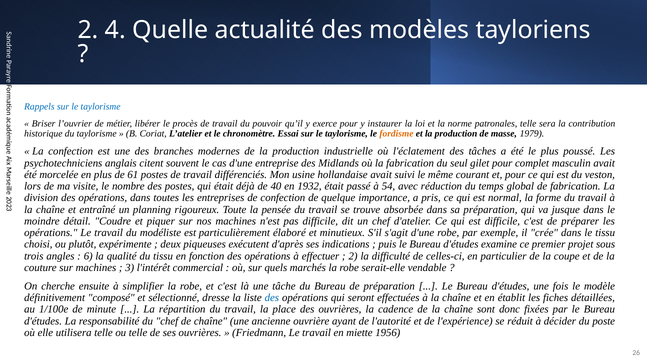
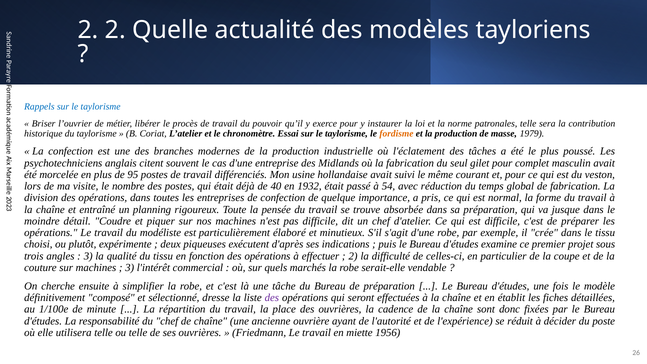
2 4: 4 -> 2
61: 61 -> 95
6 at (88, 256): 6 -> 3
des at (272, 298) colour: blue -> purple
